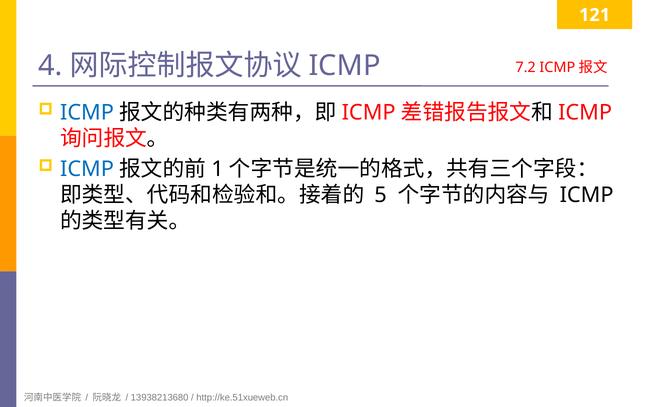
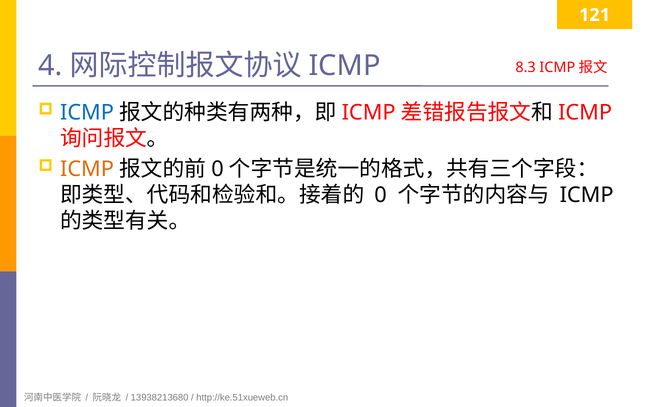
7.2: 7.2 -> 8.3
ICMP at (87, 169) colour: blue -> orange
1 at (218, 169): 1 -> 0
5 at (381, 195): 5 -> 0
